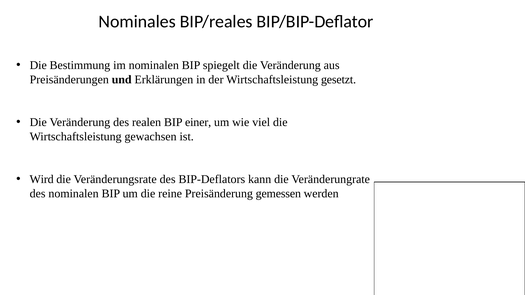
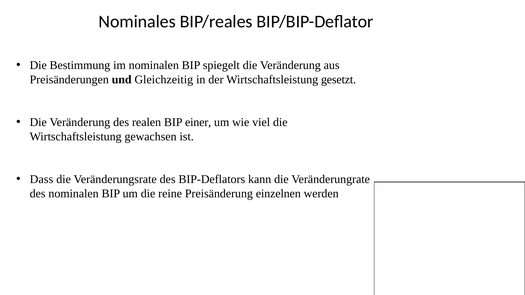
Erklärungen: Erklärungen -> Gleichzeitig
Wird: Wird -> Dass
gemessen: gemessen -> einzelnen
